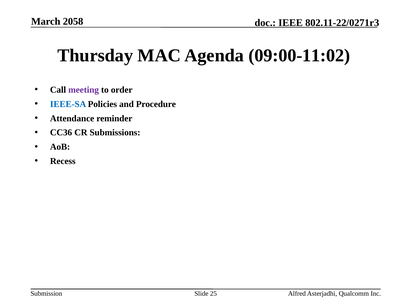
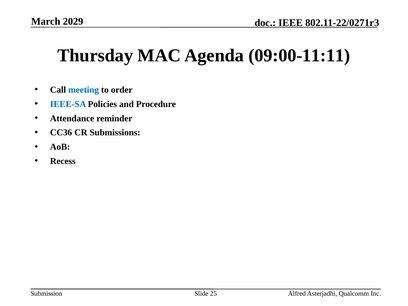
2058: 2058 -> 2029
09:00-11:02: 09:00-11:02 -> 09:00-11:11
meeting colour: purple -> blue
